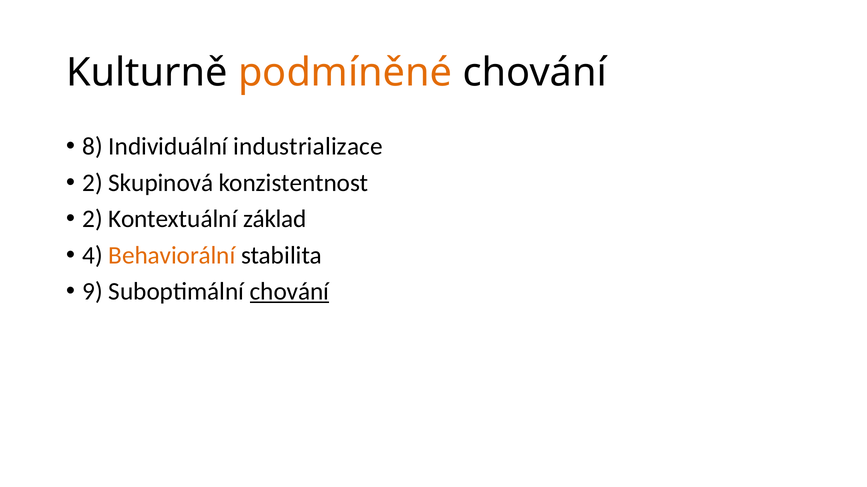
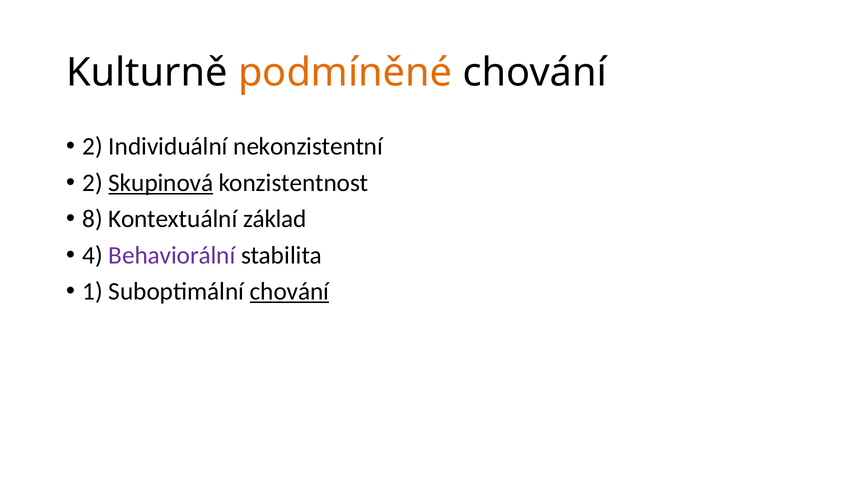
8 at (93, 147): 8 -> 2
industrializace: industrializace -> nekonzistentní
Skupinová underline: none -> present
2 at (93, 219): 2 -> 8
Behaviorální colour: orange -> purple
9: 9 -> 1
